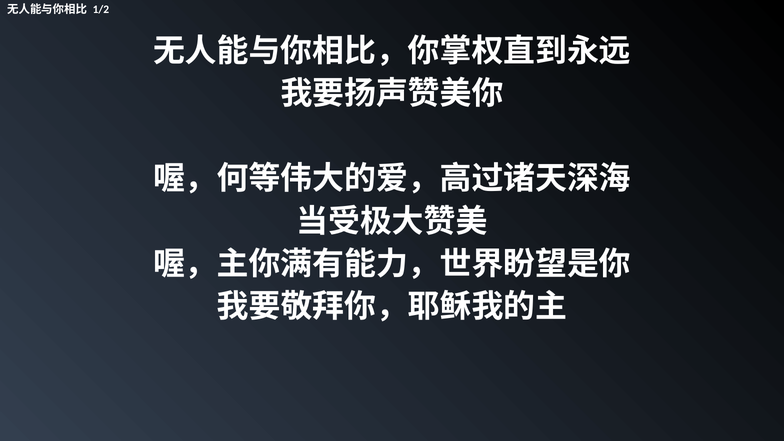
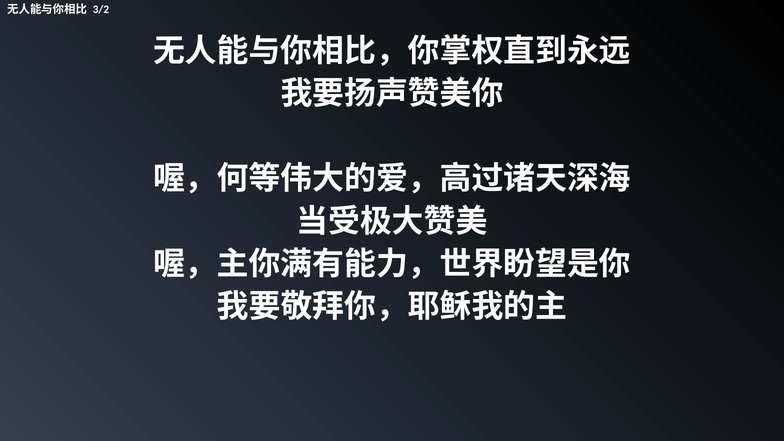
1/2: 1/2 -> 3/2
